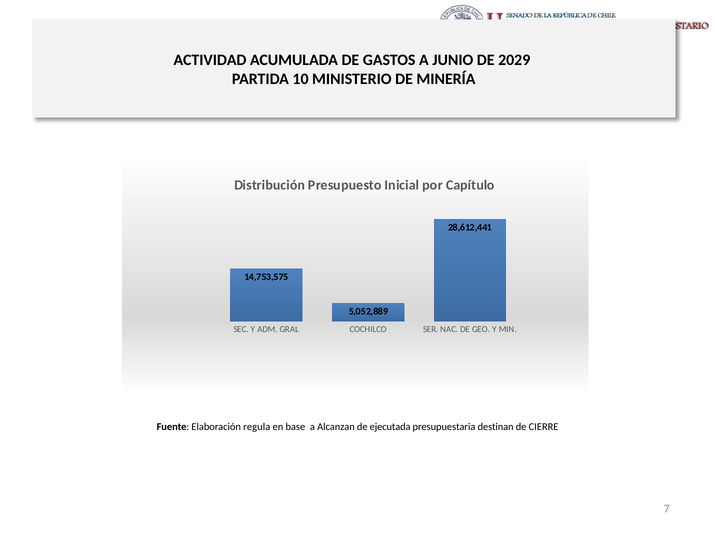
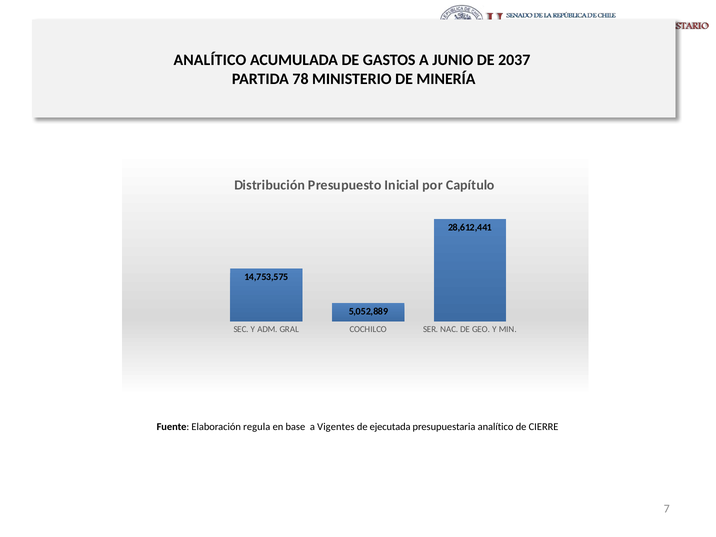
ACTIVIDAD at (210, 60): ACTIVIDAD -> ANALÍTICO
2029: 2029 -> 2037
10: 10 -> 78
Alcanzan: Alcanzan -> Vigentes
presupuestaria destinan: destinan -> analítico
